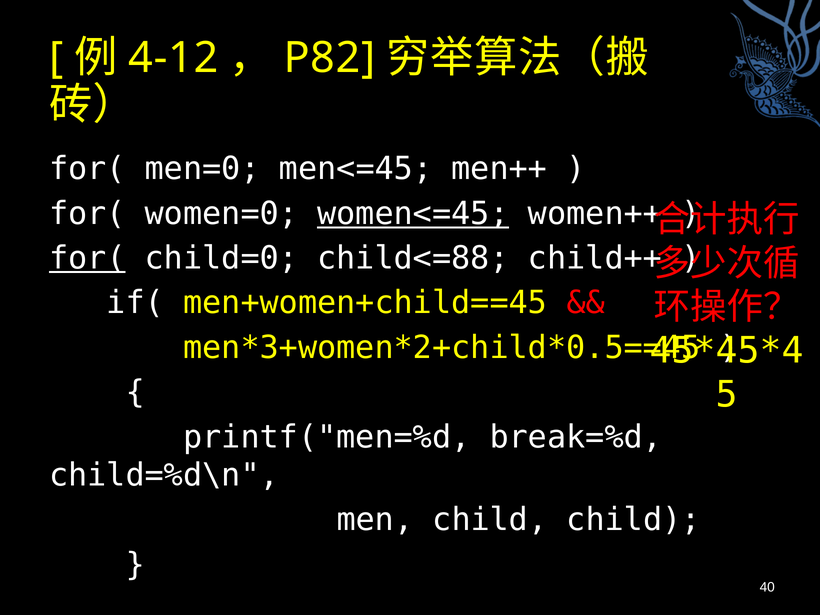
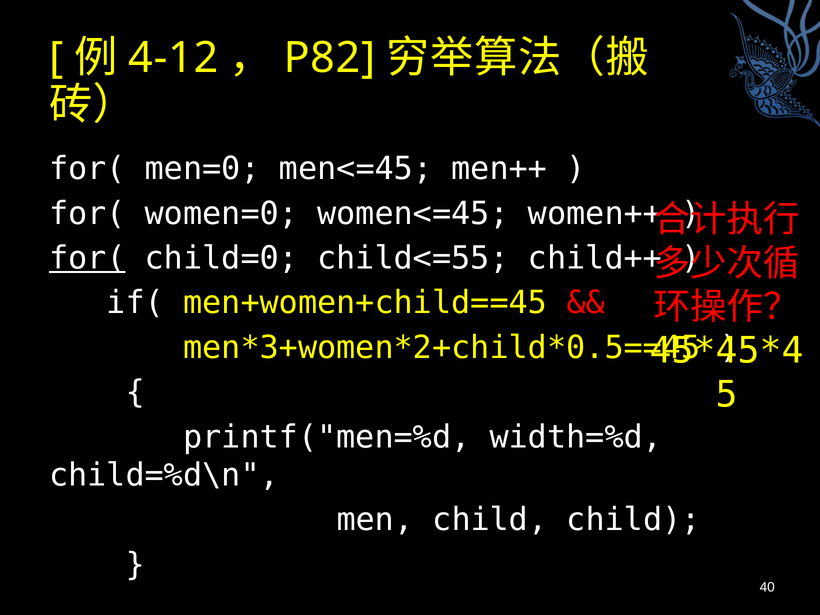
women<=45 underline: present -> none
child<=88: child<=88 -> child<=55
break=%d: break=%d -> width=%d
